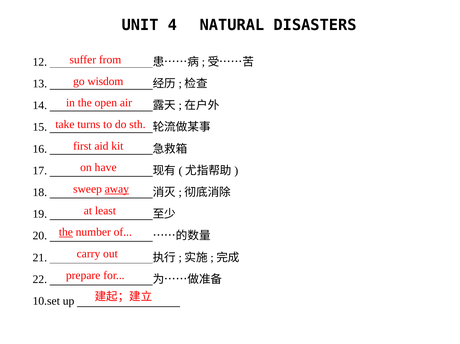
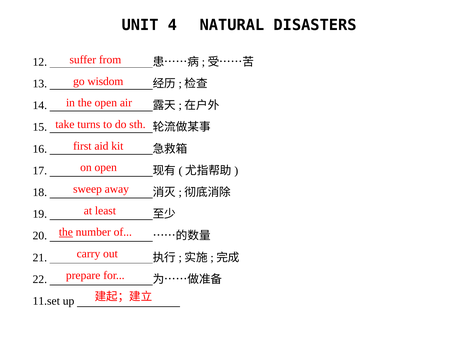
on have: have -> open
away underline: present -> none
10.set: 10.set -> 11.set
